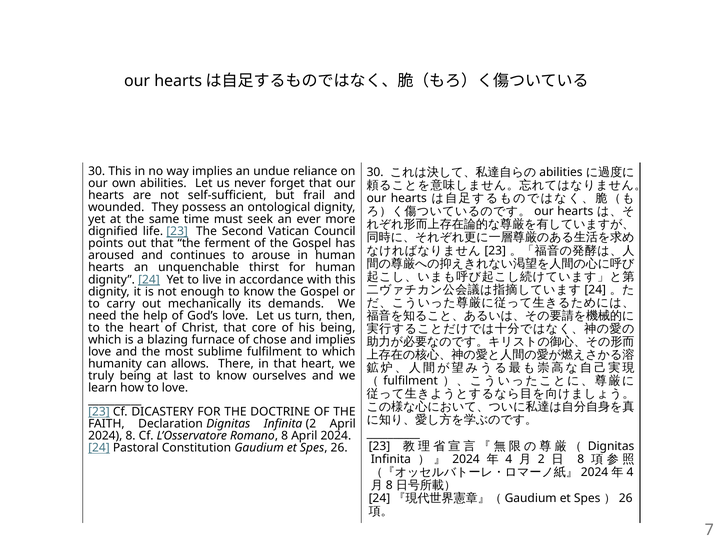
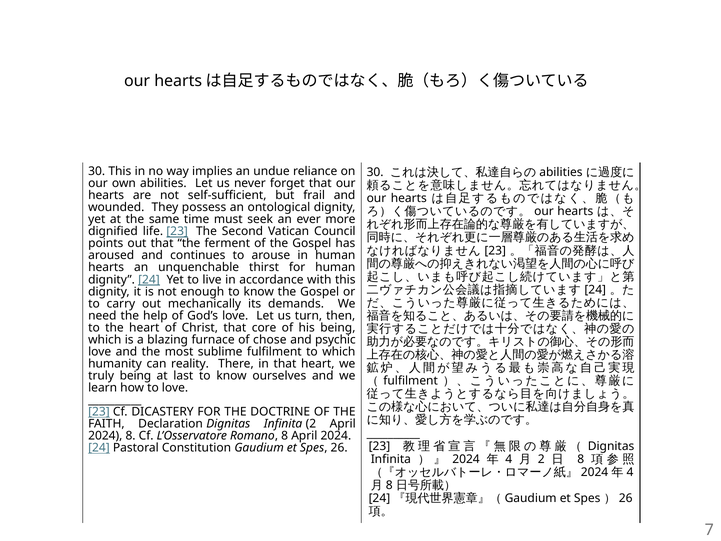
and implies: implies -> psychic
allows: allows -> reality
